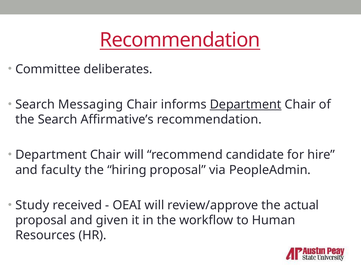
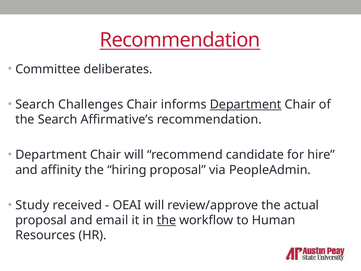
Messaging: Messaging -> Challenges
faculty: faculty -> affinity
given: given -> email
the at (166, 220) underline: none -> present
